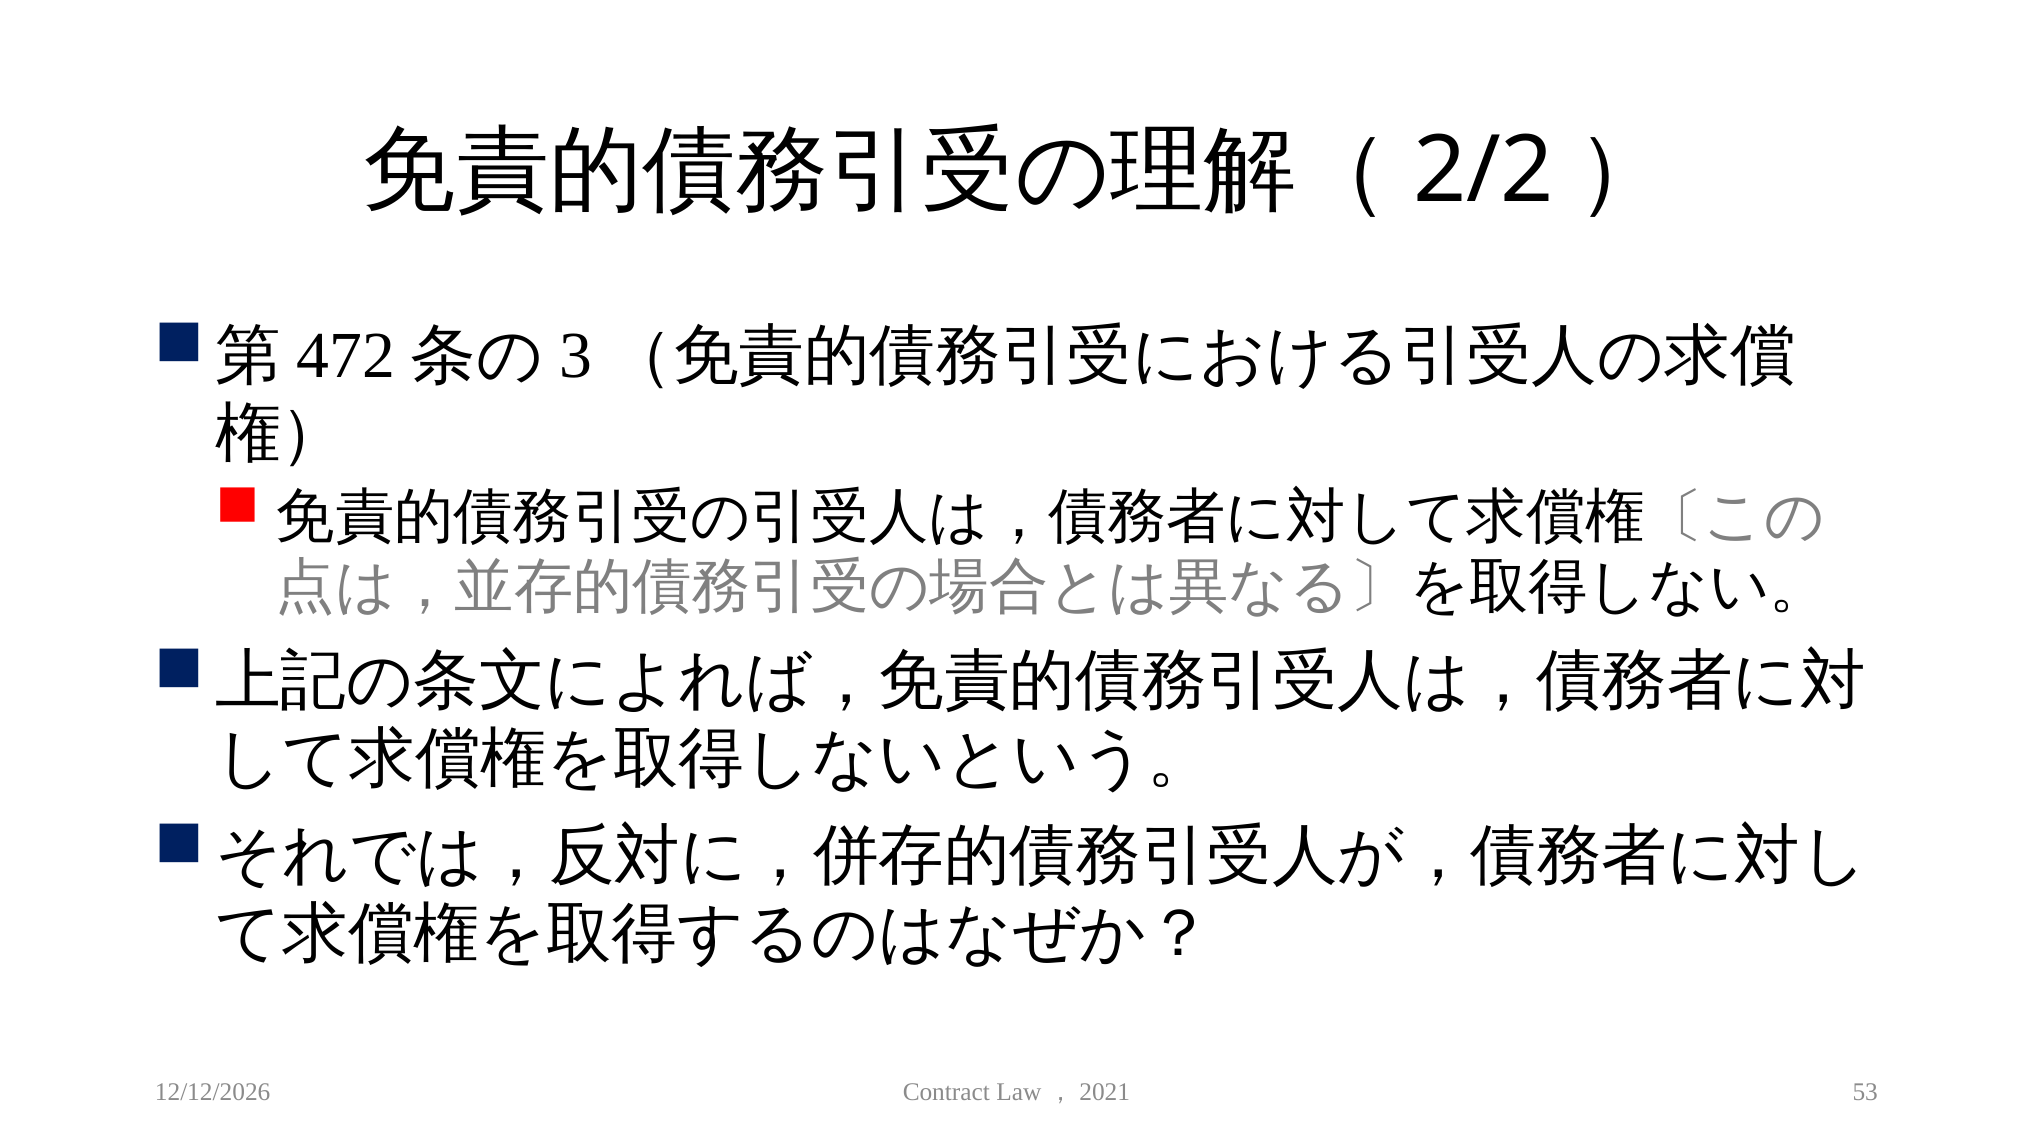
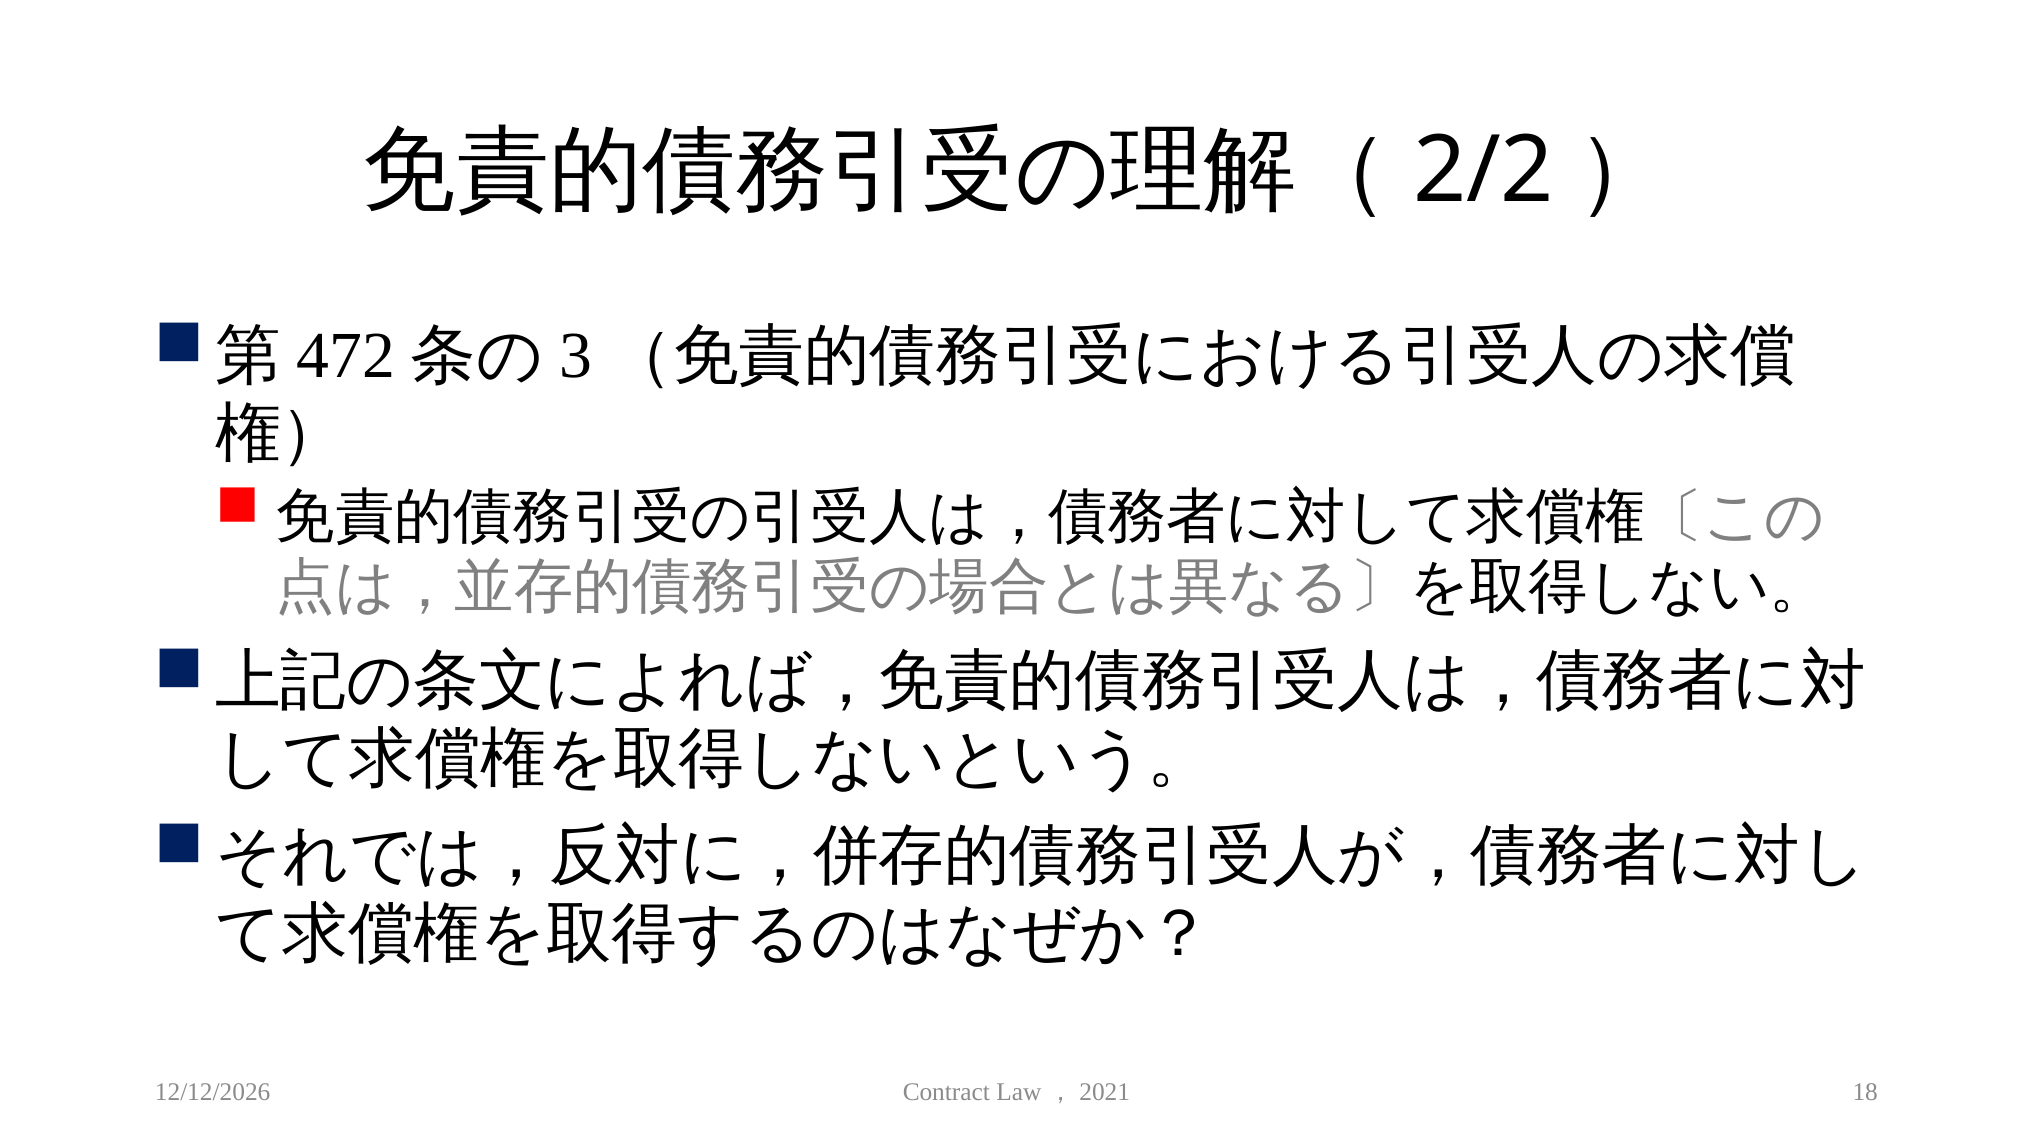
53: 53 -> 18
